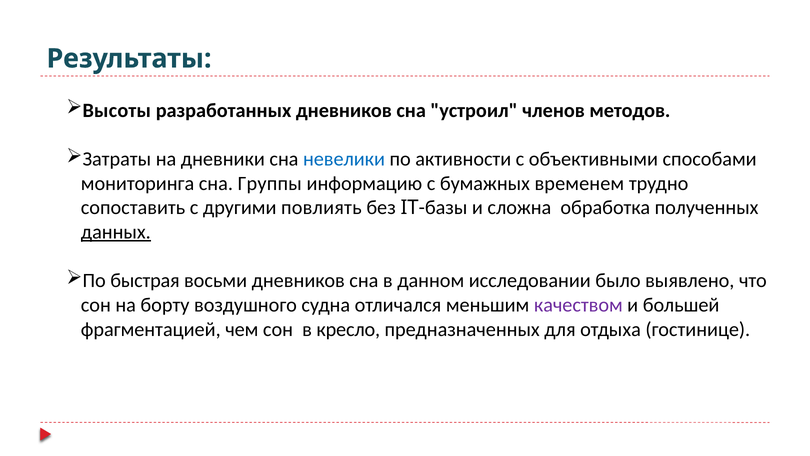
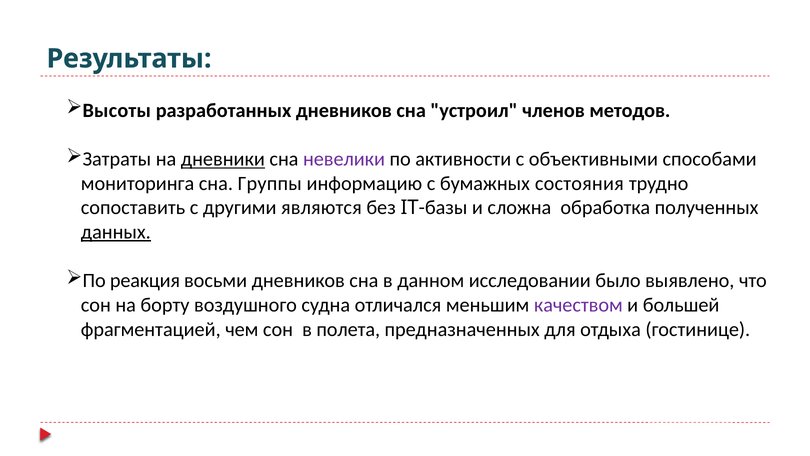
дневники underline: none -> present
невелики colour: blue -> purple
временем: временем -> состояния
повлиять: повлиять -> являются
быстрая: быстрая -> реакция
кресло: кресло -> полета
